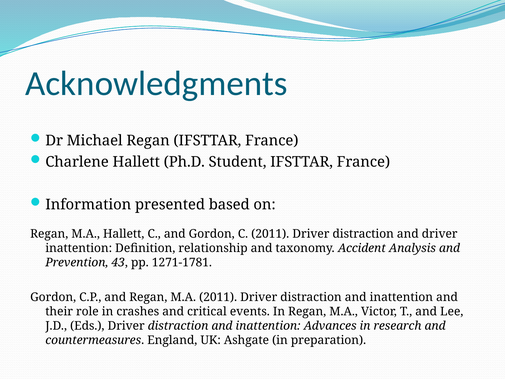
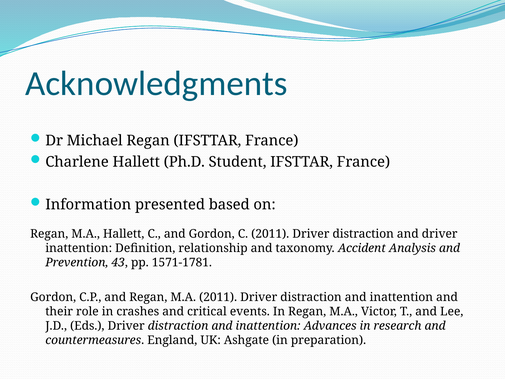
1271-1781: 1271-1781 -> 1571-1781
